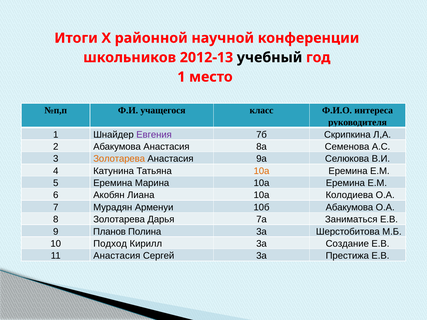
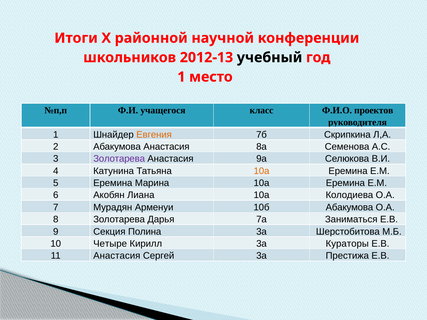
интереса: интереса -> проектов
Евгения colour: purple -> orange
Золотарева at (119, 159) colour: orange -> purple
Планов: Планов -> Секция
Подход: Подход -> Четыре
Создание: Создание -> Кураторы
